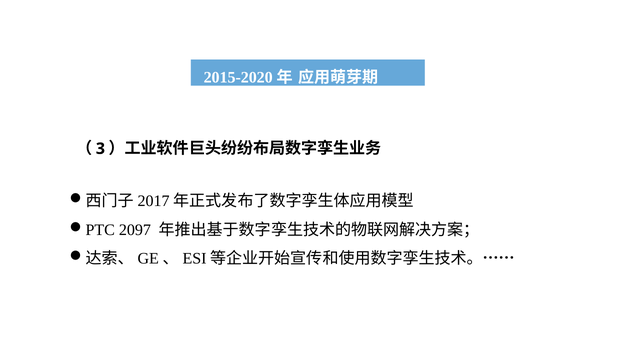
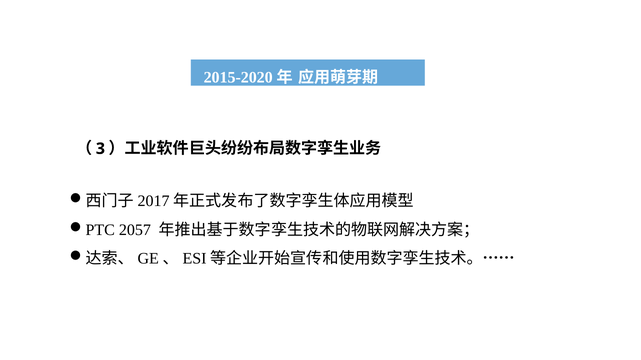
2097: 2097 -> 2057
